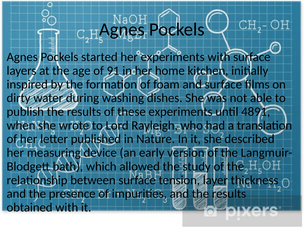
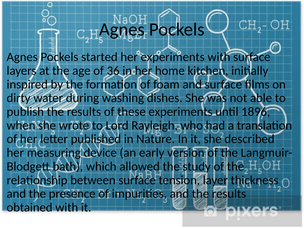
91: 91 -> 36
4891: 4891 -> 1896
